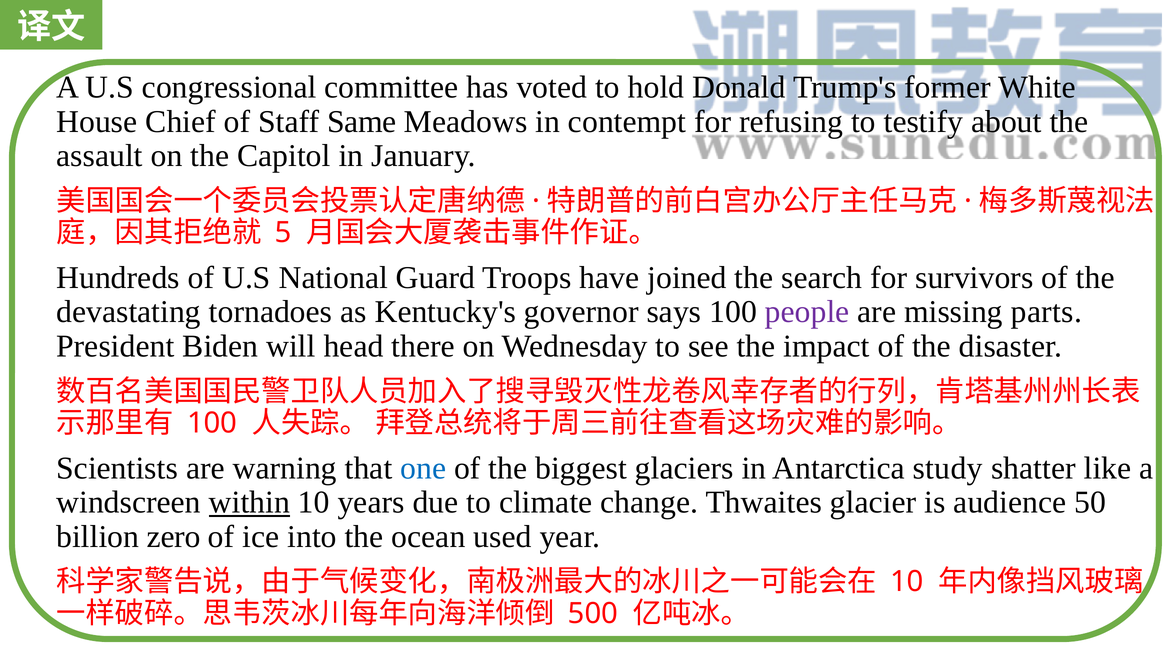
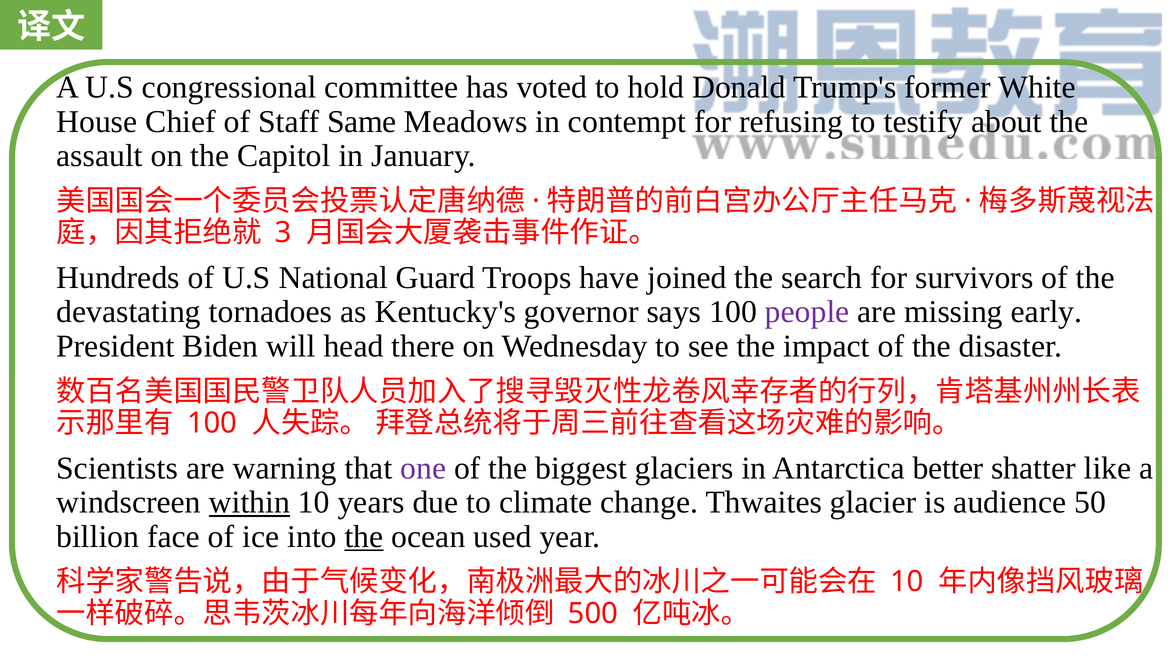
5: 5 -> 3
parts: parts -> early
one colour: blue -> purple
study: study -> better
zero: zero -> face
the at (364, 537) underline: none -> present
